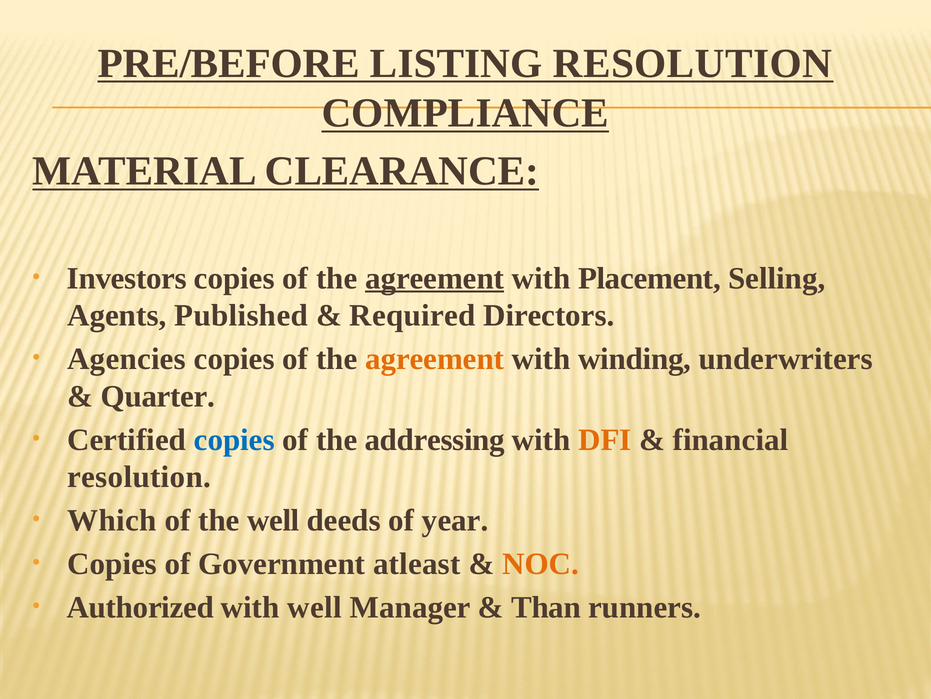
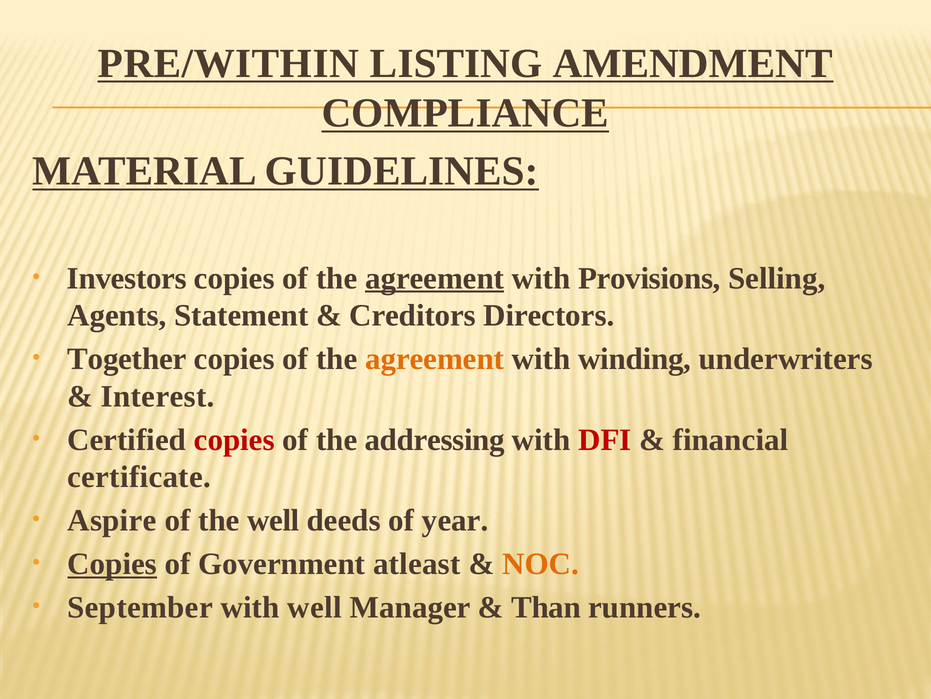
PRE/BEFORE: PRE/BEFORE -> PRE/WITHIN
LISTING RESOLUTION: RESOLUTION -> AMENDMENT
CLEARANCE: CLEARANCE -> GUIDELINES
Placement: Placement -> Provisions
Published: Published -> Statement
Required: Required -> Creditors
Agencies: Agencies -> Together
Quarter: Quarter -> Interest
copies at (234, 439) colour: blue -> red
DFI colour: orange -> red
resolution at (139, 477): resolution -> certificate
Which: Which -> Aspire
Copies at (112, 563) underline: none -> present
Authorized: Authorized -> September
